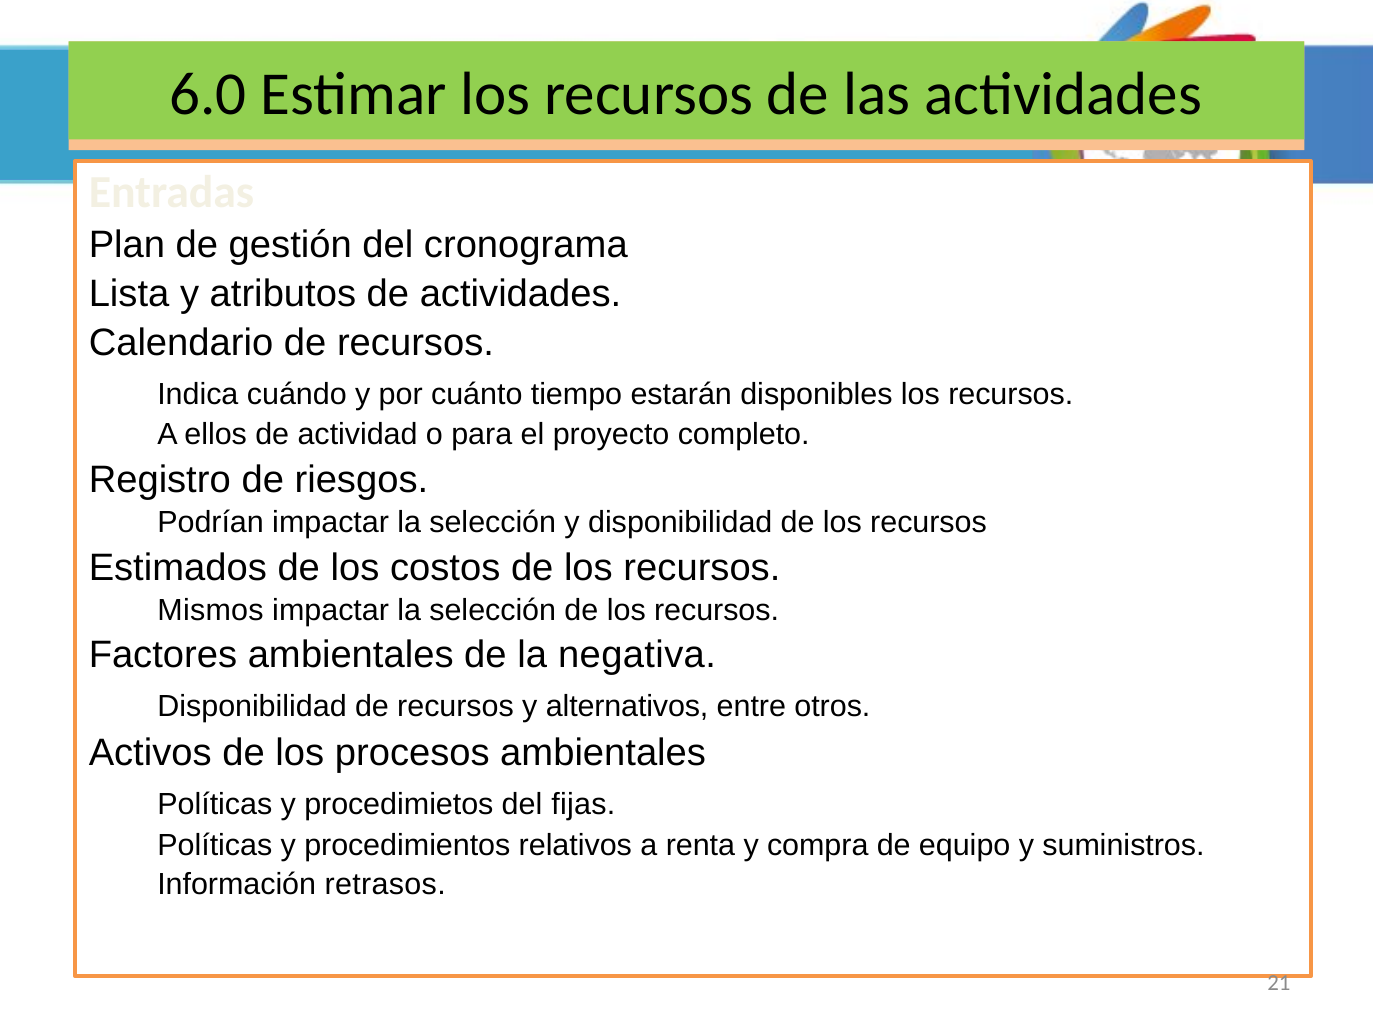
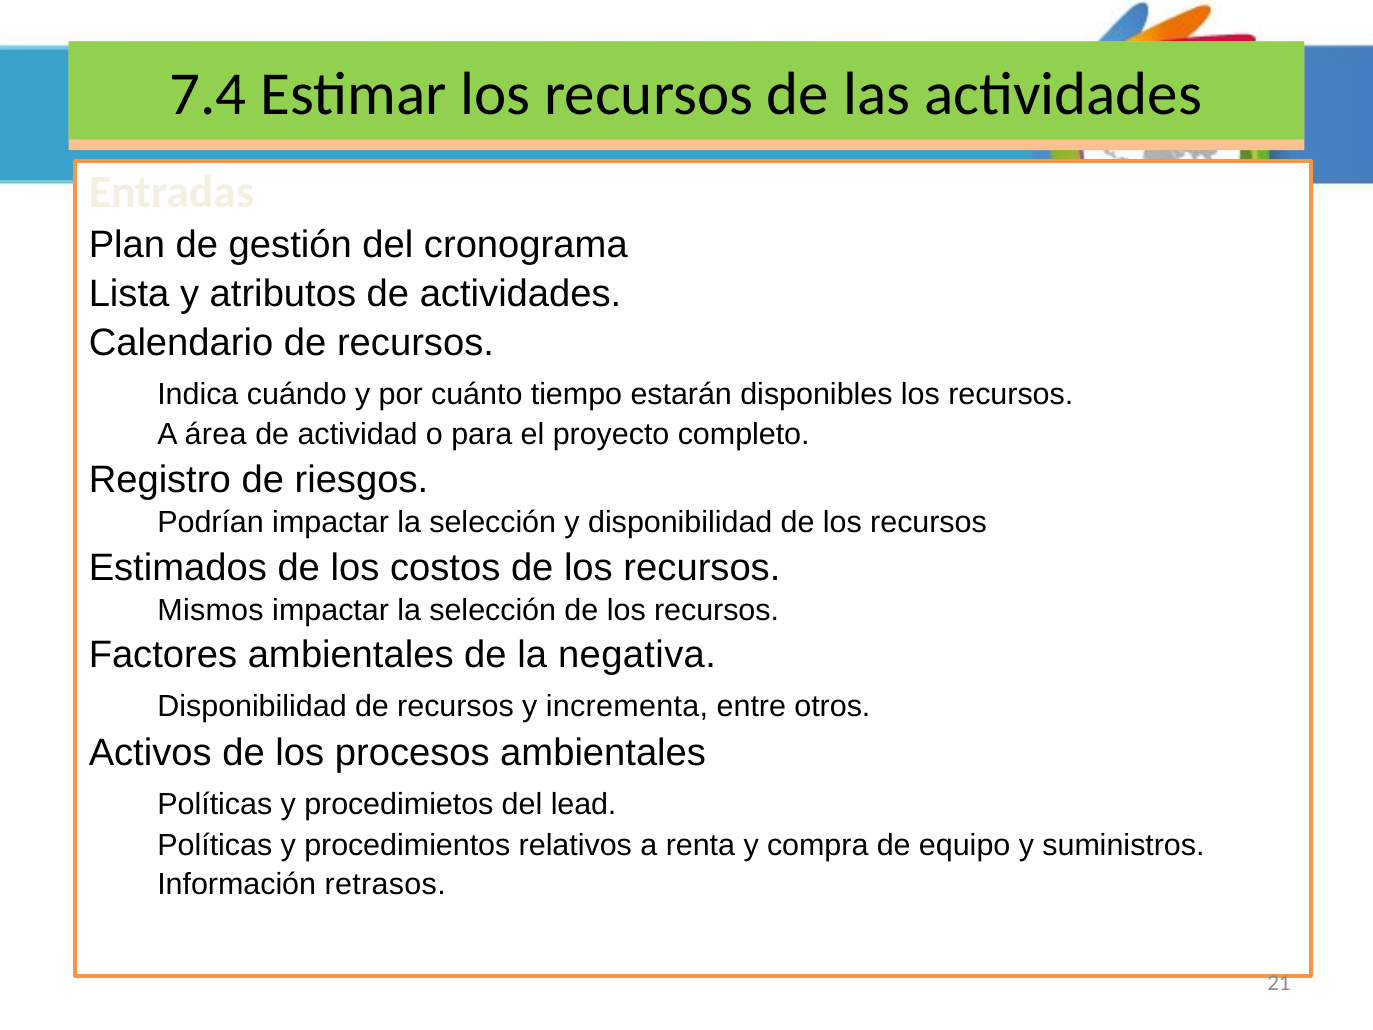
6.0: 6.0 -> 7.4
ellos: ellos -> área
alternativos: alternativos -> incrementa
fijas: fijas -> lead
